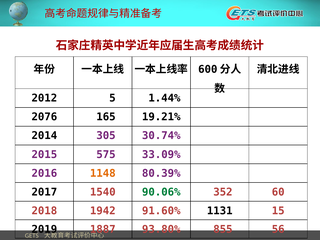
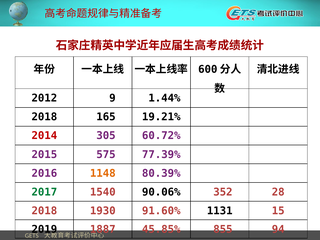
5: 5 -> 9
2076 at (44, 117): 2076 -> 2018
2014 colour: black -> red
30.74%: 30.74% -> 60.72%
33.09%: 33.09% -> 77.39%
2017 colour: black -> green
90.06% colour: green -> black
60: 60 -> 28
1942: 1942 -> 1930
93.80%: 93.80% -> 45.85%
56: 56 -> 94
